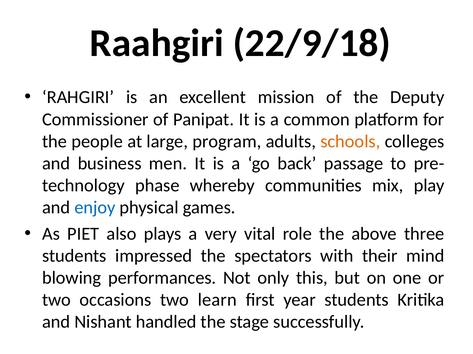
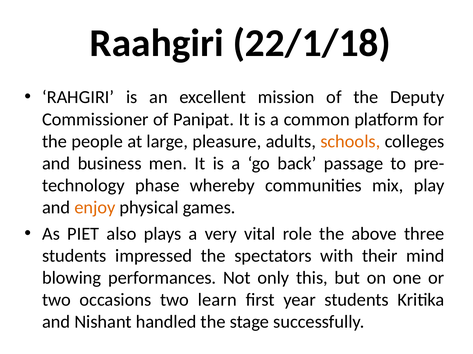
22/9/18: 22/9/18 -> 22/1/18
program: program -> pleasure
enjoy colour: blue -> orange
